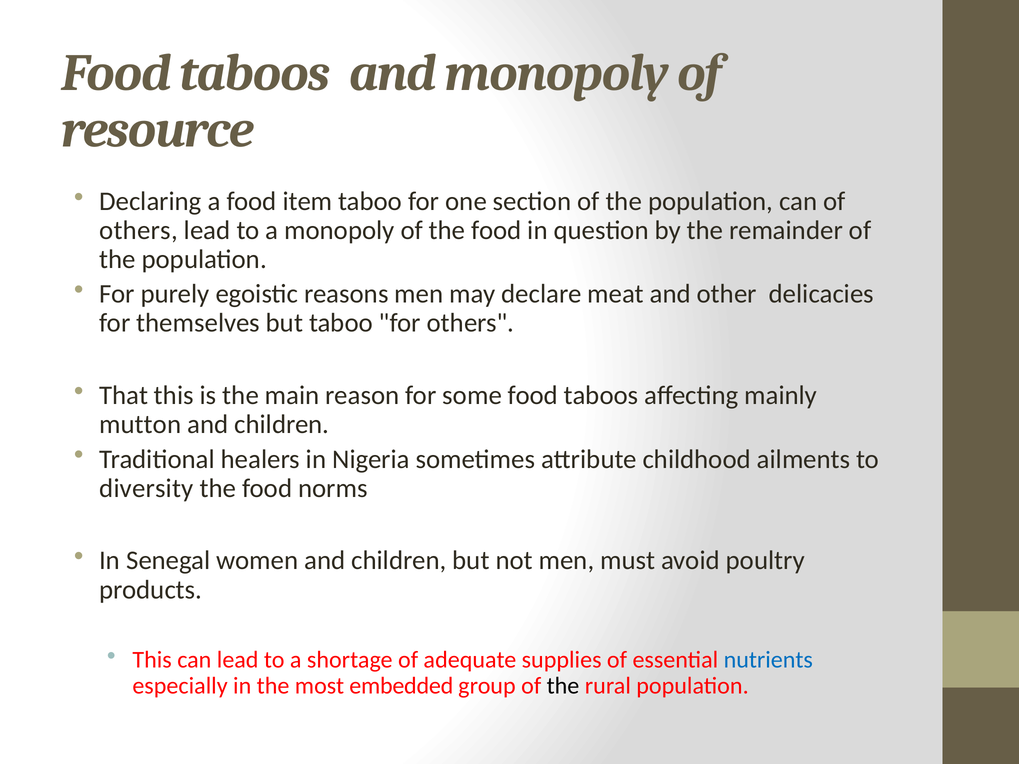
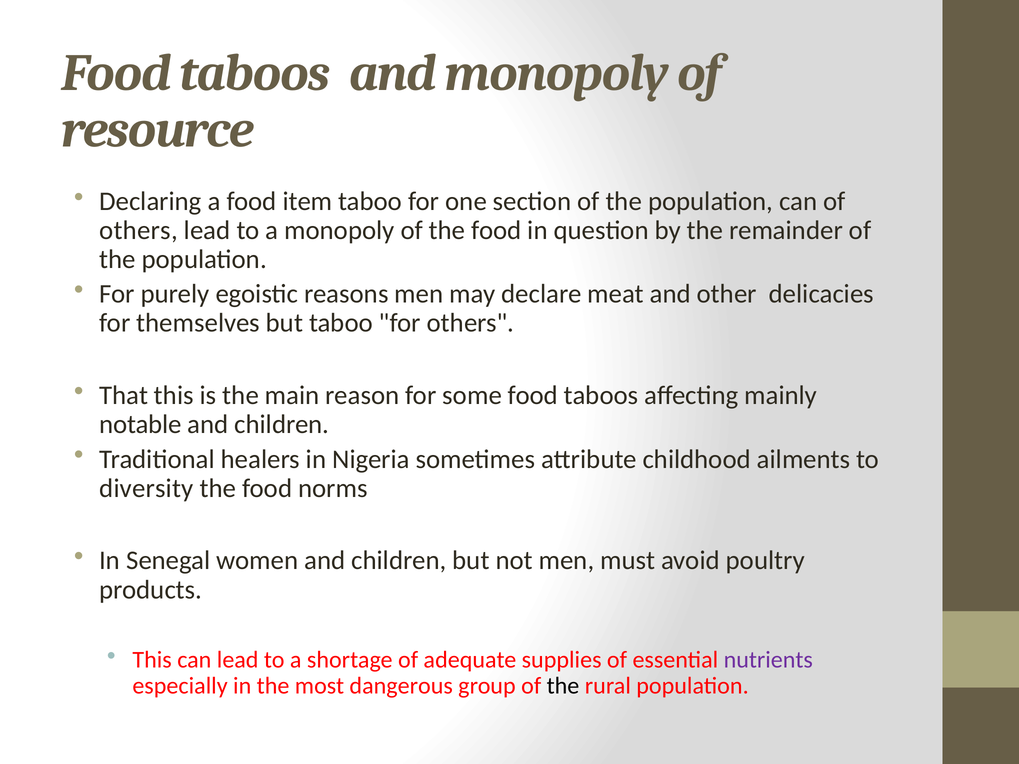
mutton: mutton -> notable
nutrients colour: blue -> purple
embedded: embedded -> dangerous
